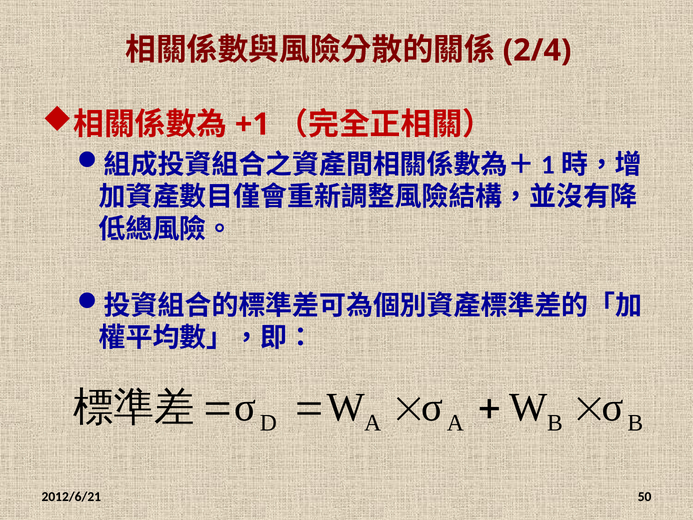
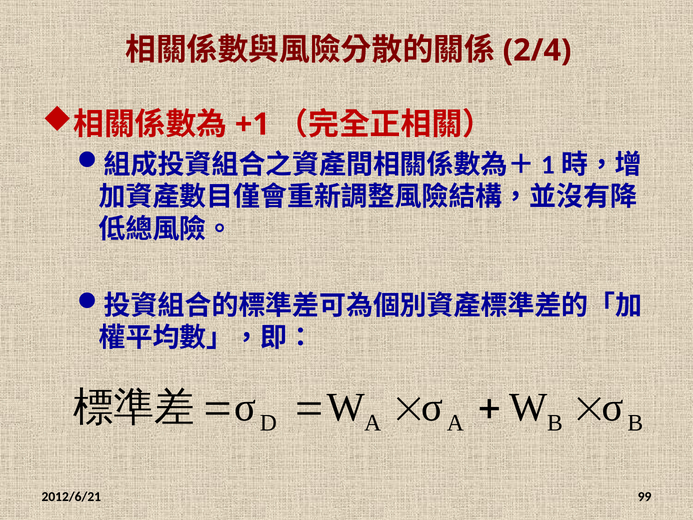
50: 50 -> 99
